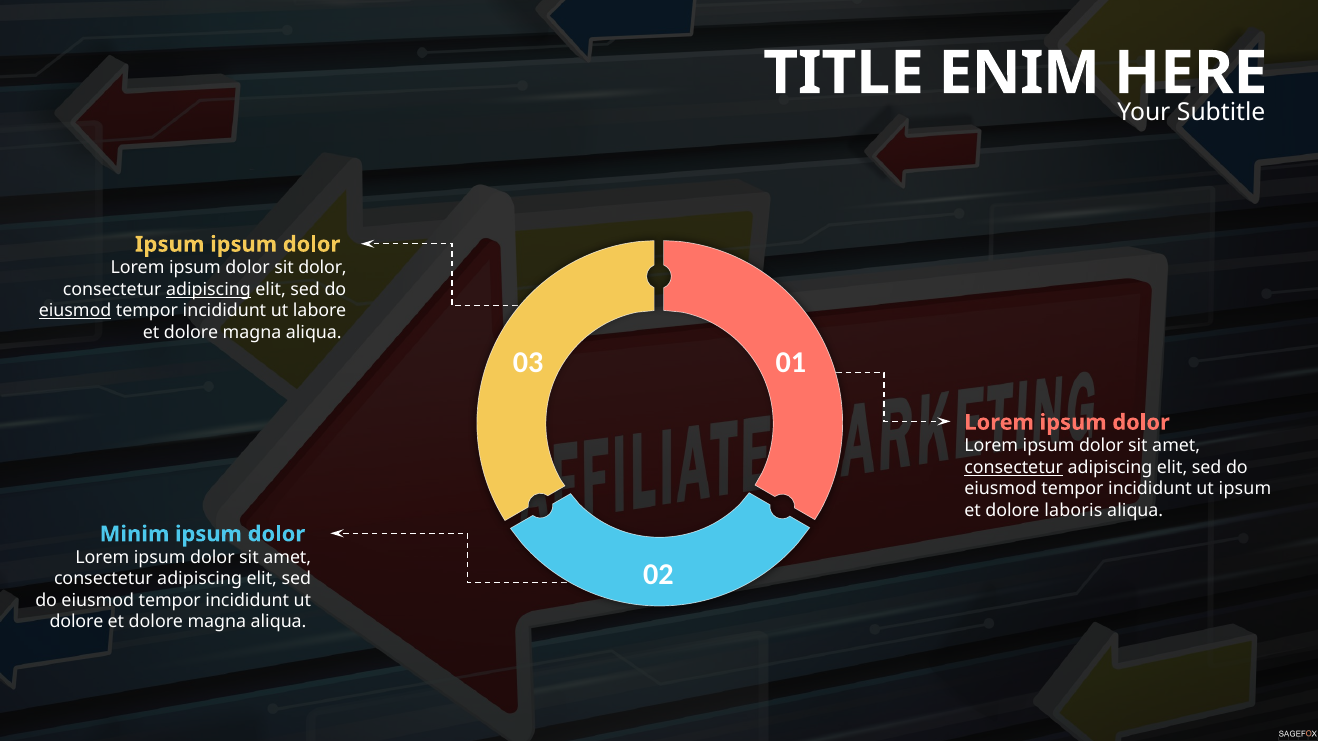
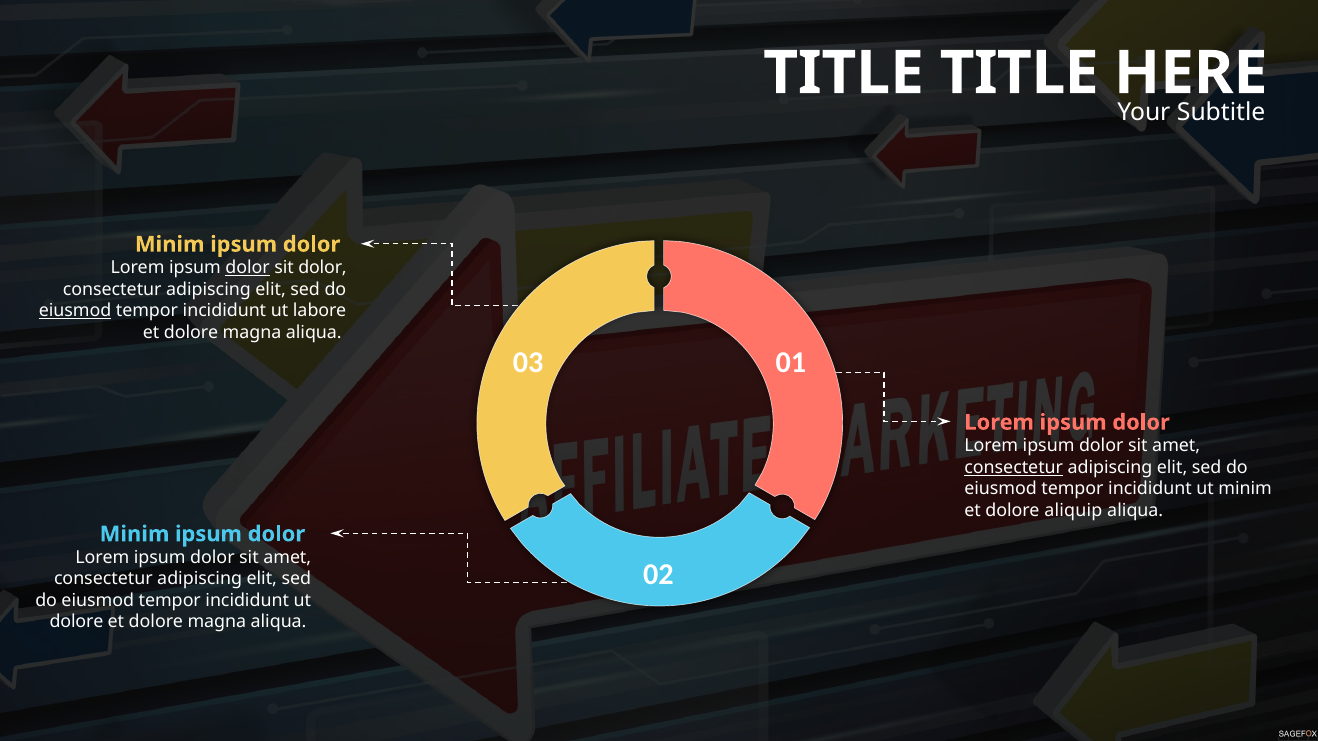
TITLE ENIM: ENIM -> TITLE
Ipsum at (170, 245): Ipsum -> Minim
dolor at (248, 268) underline: none -> present
adipiscing at (208, 290) underline: present -> none
ut ipsum: ipsum -> minim
laboris: laboris -> aliquip
